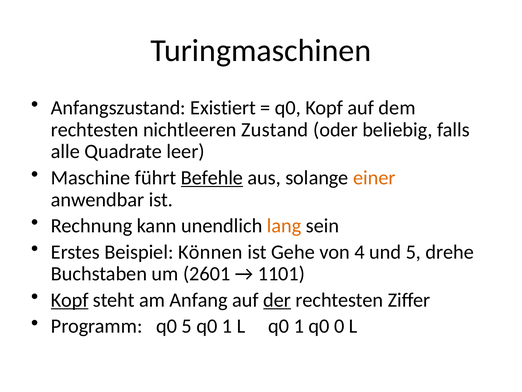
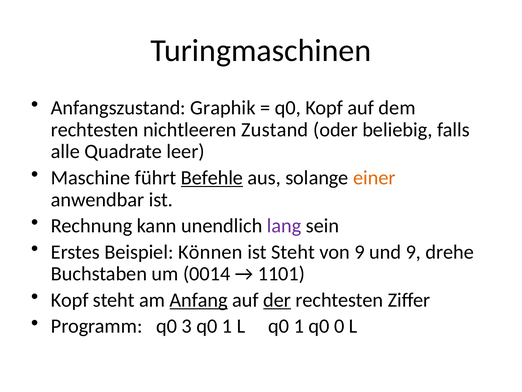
Existiert: Existiert -> Graphik
lang colour: orange -> purple
ist Gehe: Gehe -> Steht
von 4: 4 -> 9
und 5: 5 -> 9
2601: 2601 -> 0014
Kopf at (70, 300) underline: present -> none
Anfang underline: none -> present
q0 5: 5 -> 3
